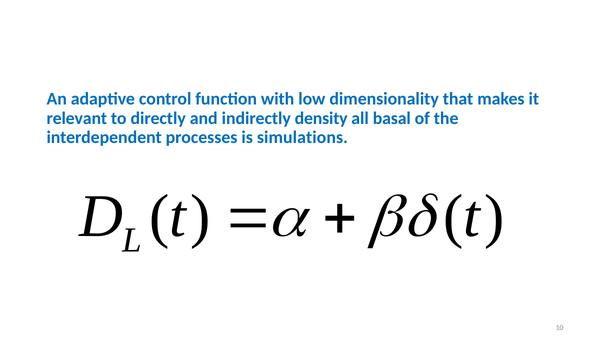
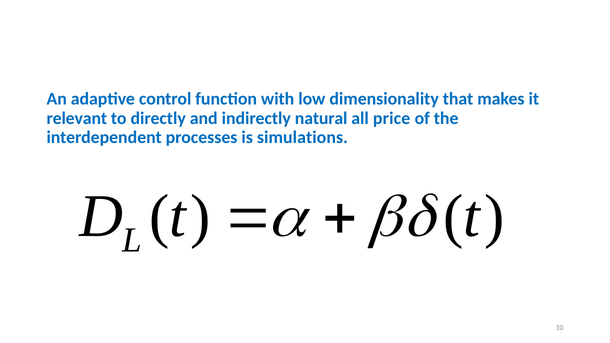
density: density -> natural
basal: basal -> price
